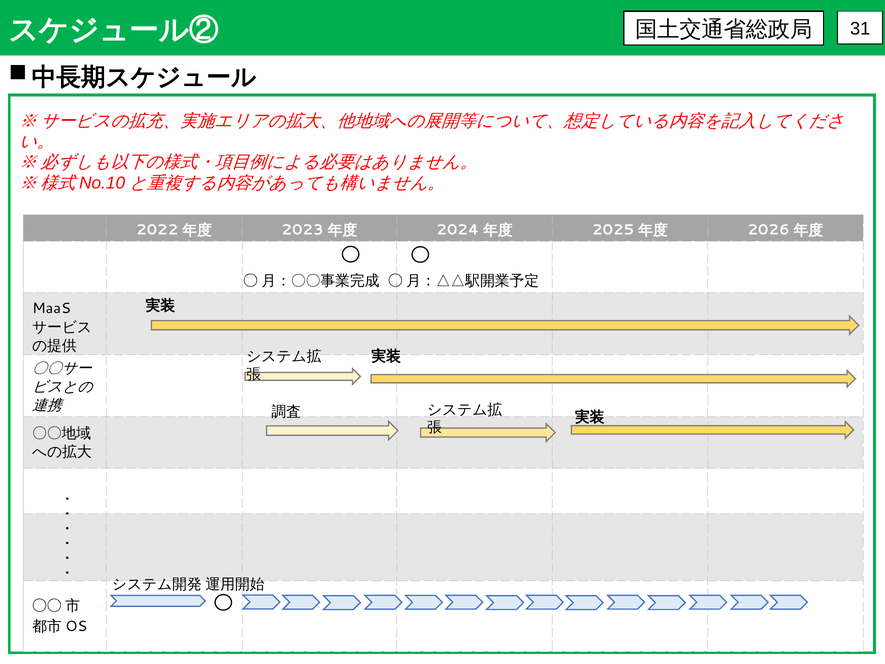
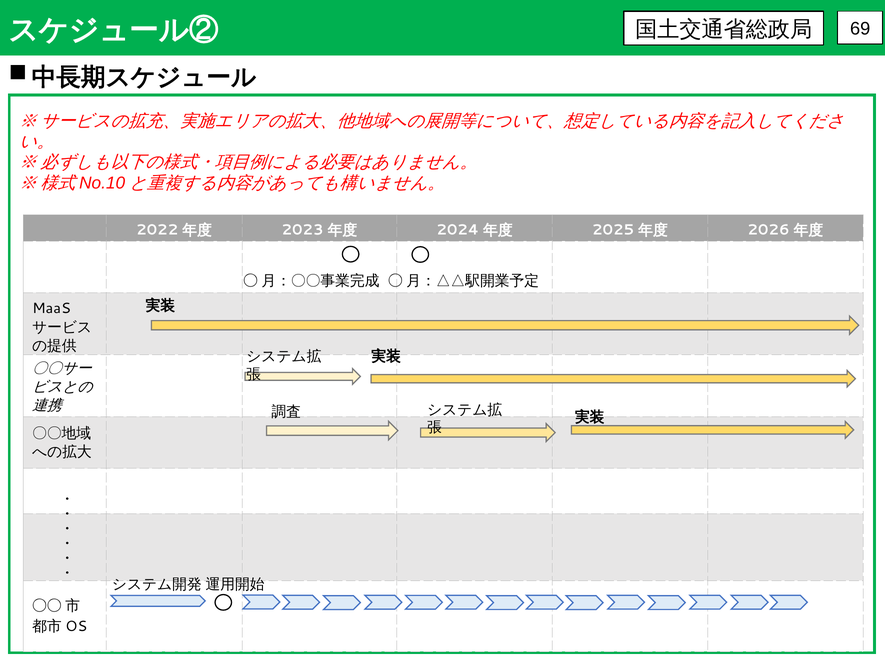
31: 31 -> 69
